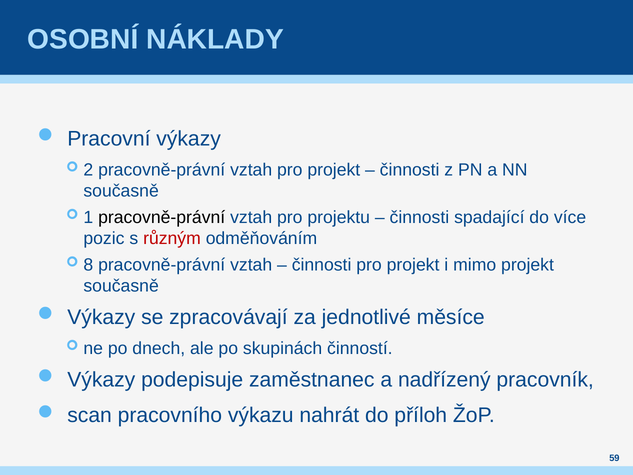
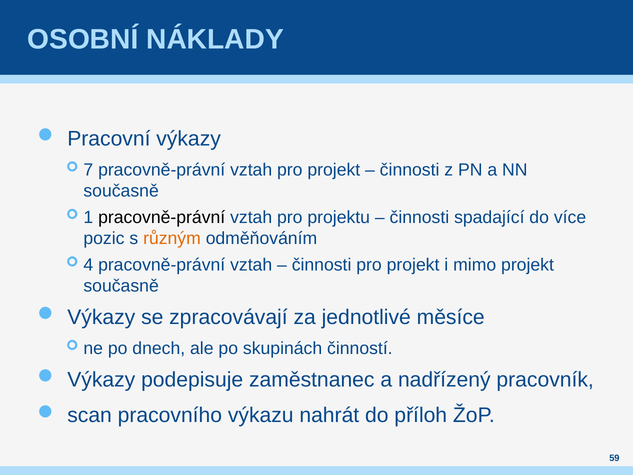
2: 2 -> 7
různým colour: red -> orange
8: 8 -> 4
